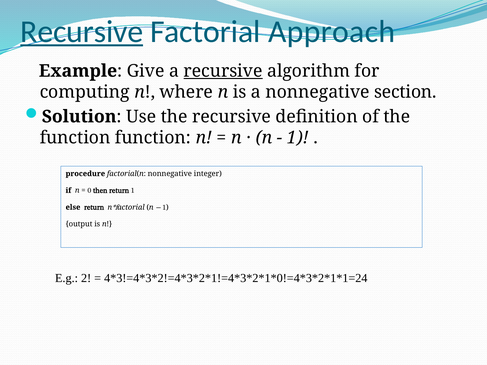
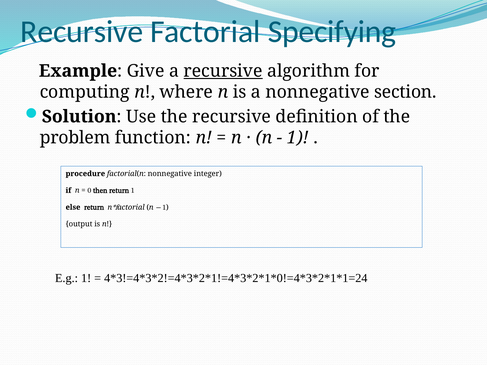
Recursive at (82, 32) underline: present -> none
Approach: Approach -> Specifying
function at (75, 138): function -> problem
E.g 2: 2 -> 1
